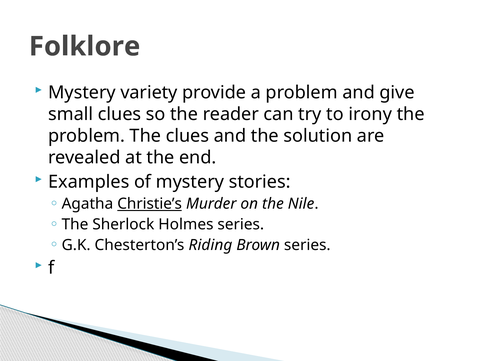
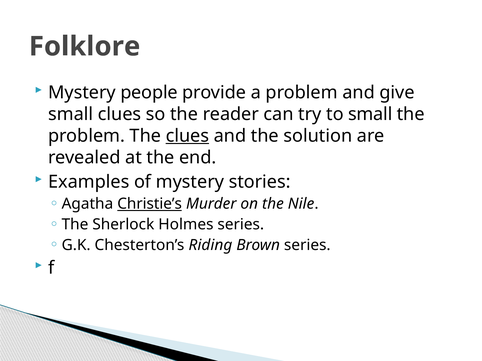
variety: variety -> people
to irony: irony -> small
clues at (187, 136) underline: none -> present
